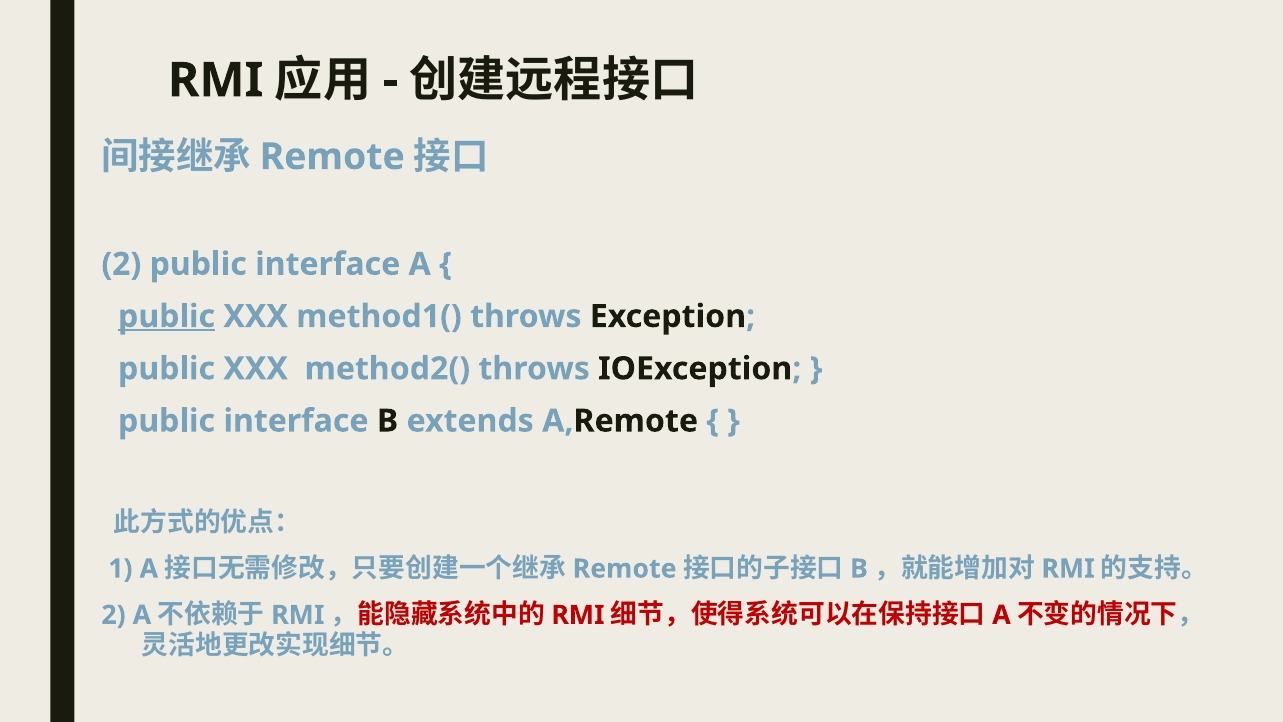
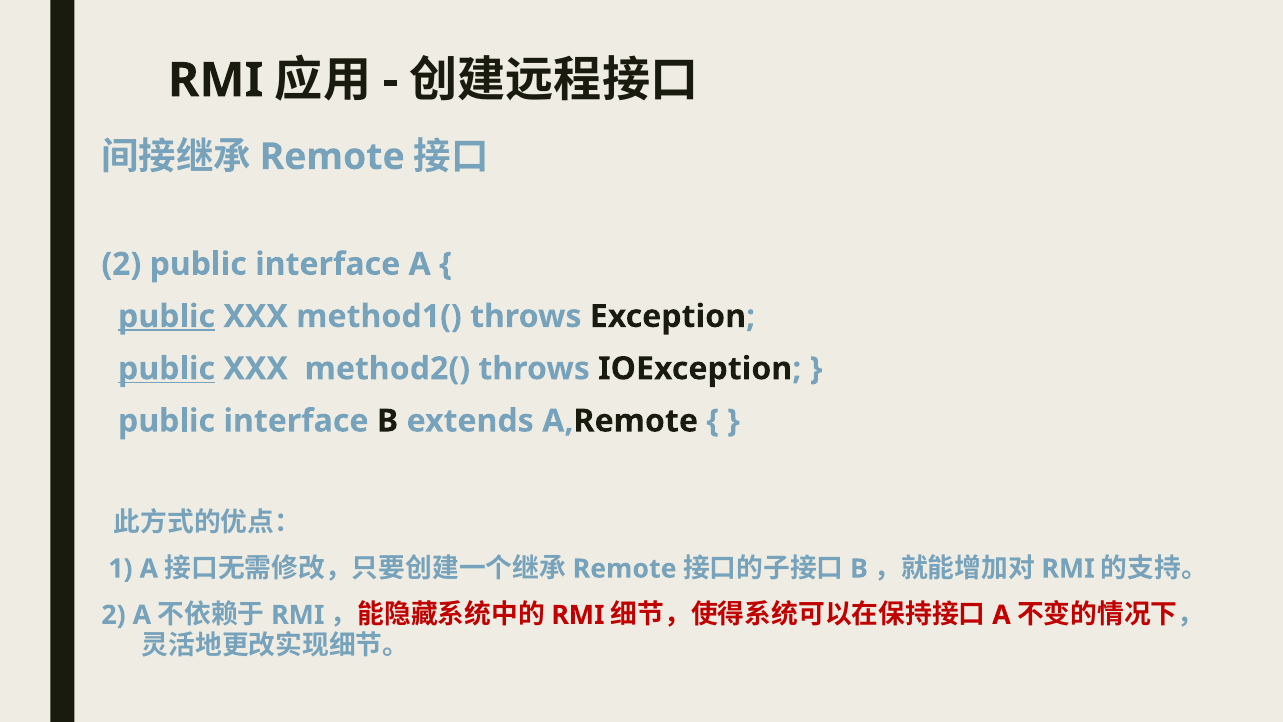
public at (167, 369) underline: none -> present
